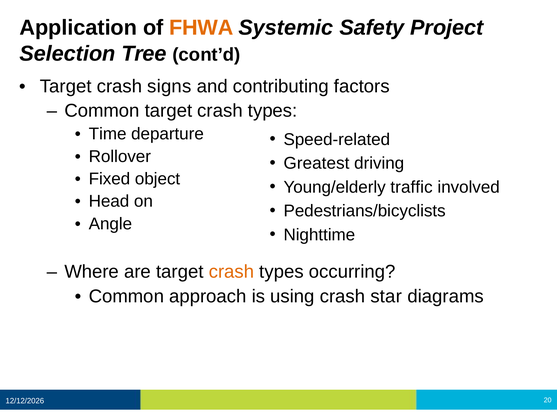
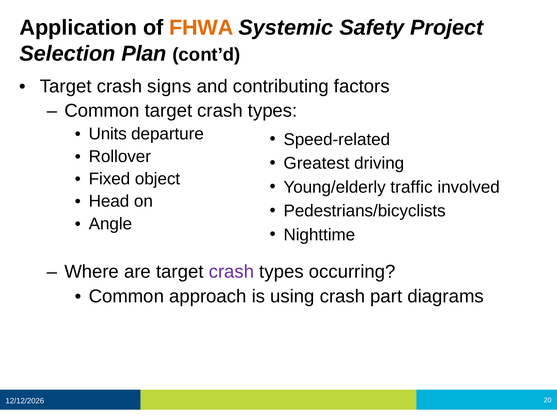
Tree: Tree -> Plan
Time: Time -> Units
crash at (231, 272) colour: orange -> purple
star: star -> part
